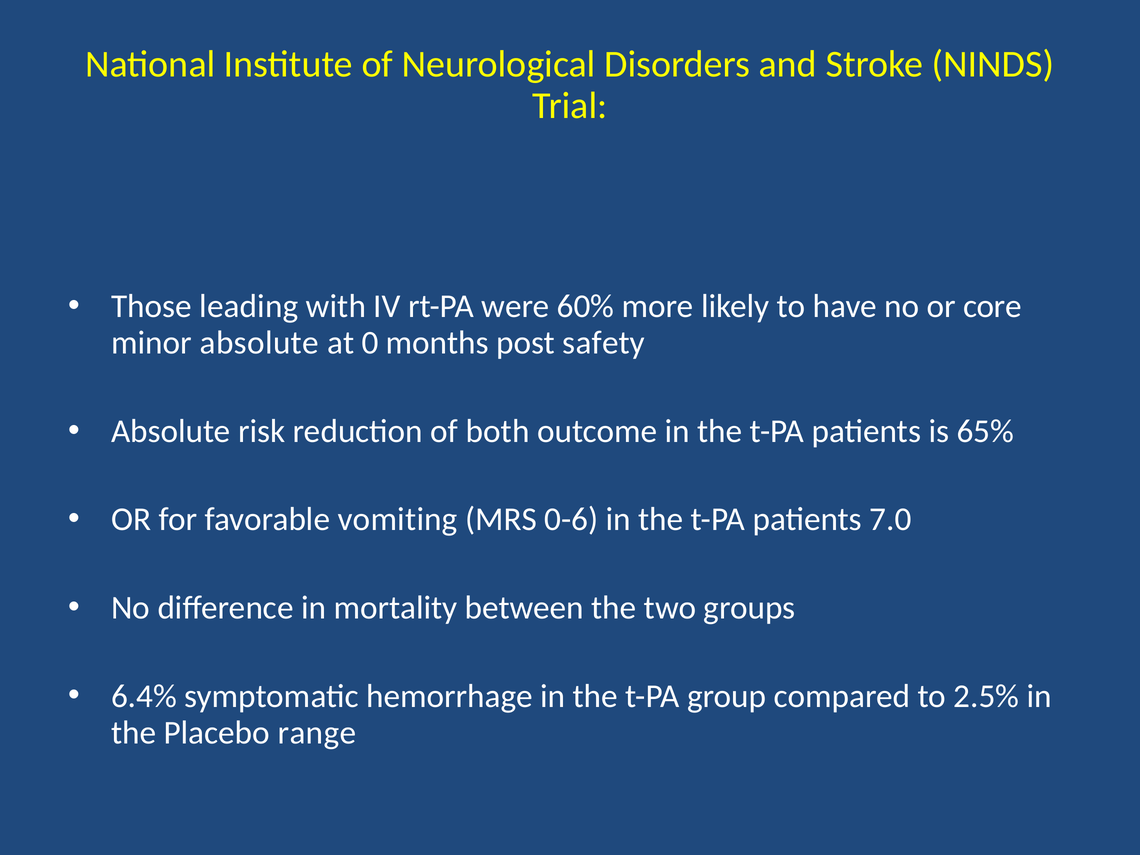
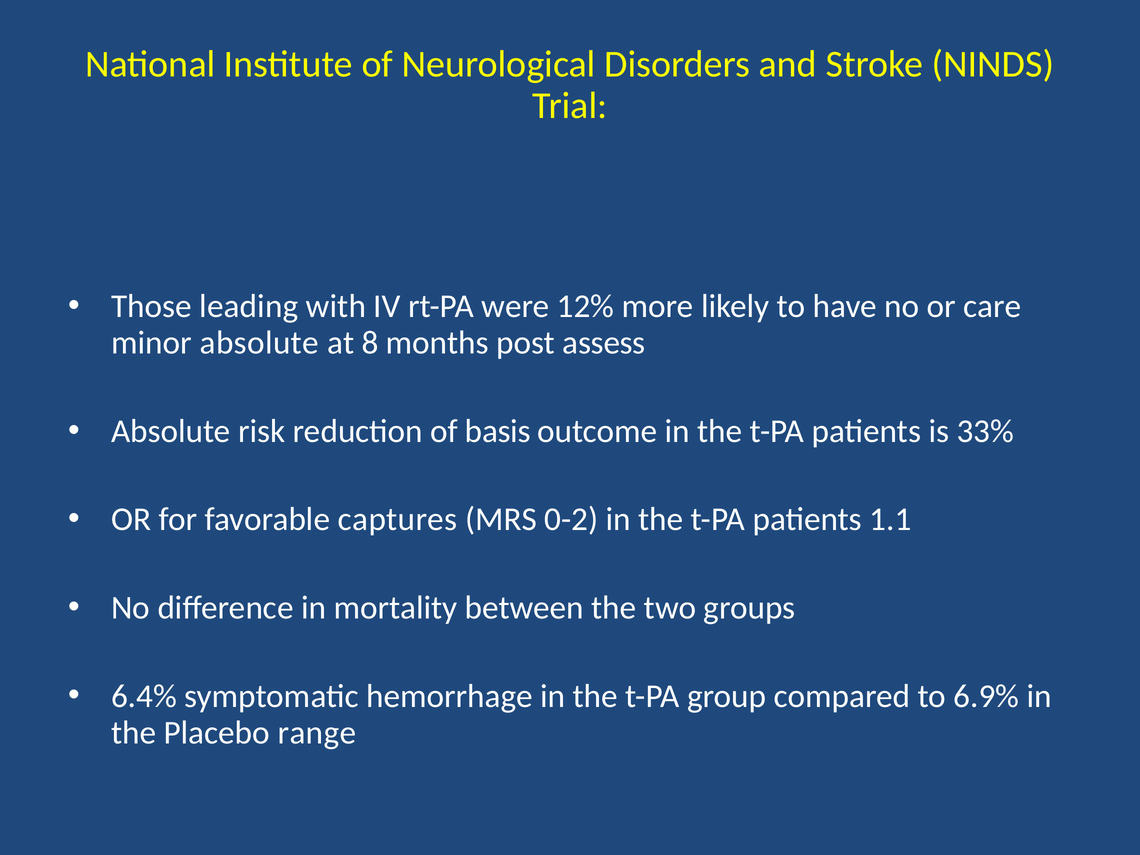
60%: 60% -> 12%
core: core -> care
0: 0 -> 8
safety: safety -> assess
both: both -> basis
65%: 65% -> 33%
vomiting: vomiting -> captures
0-6: 0-6 -> 0-2
7.0: 7.0 -> 1.1
2.5%: 2.5% -> 6.9%
